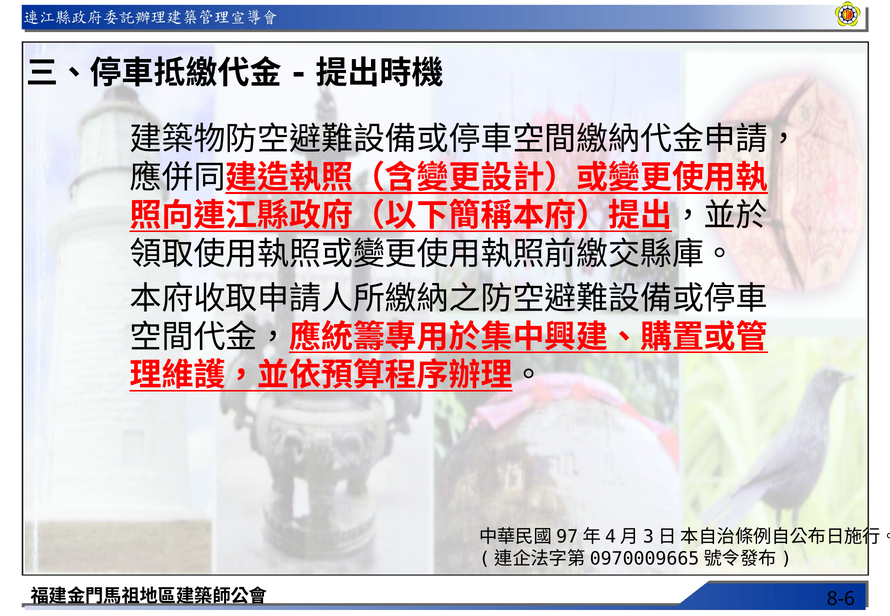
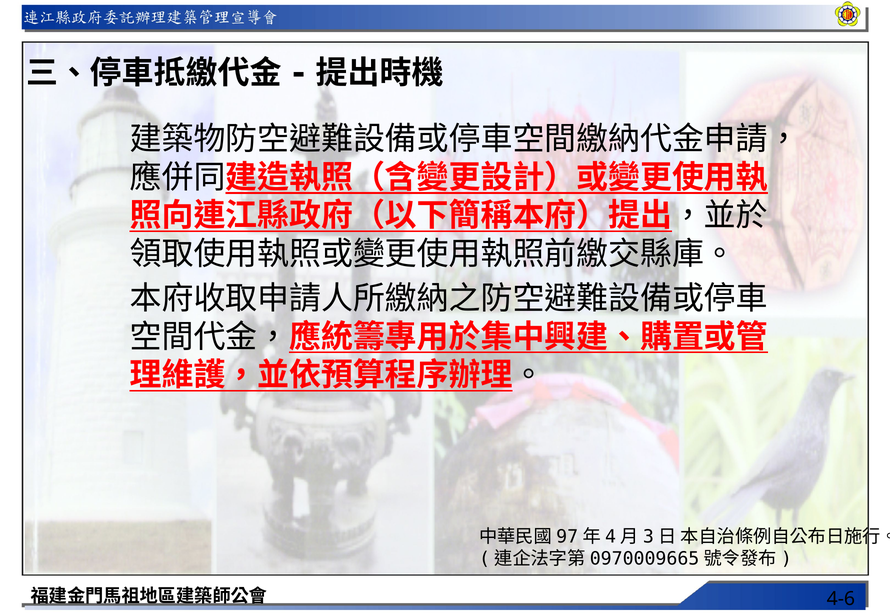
8-6: 8-6 -> 4-6
